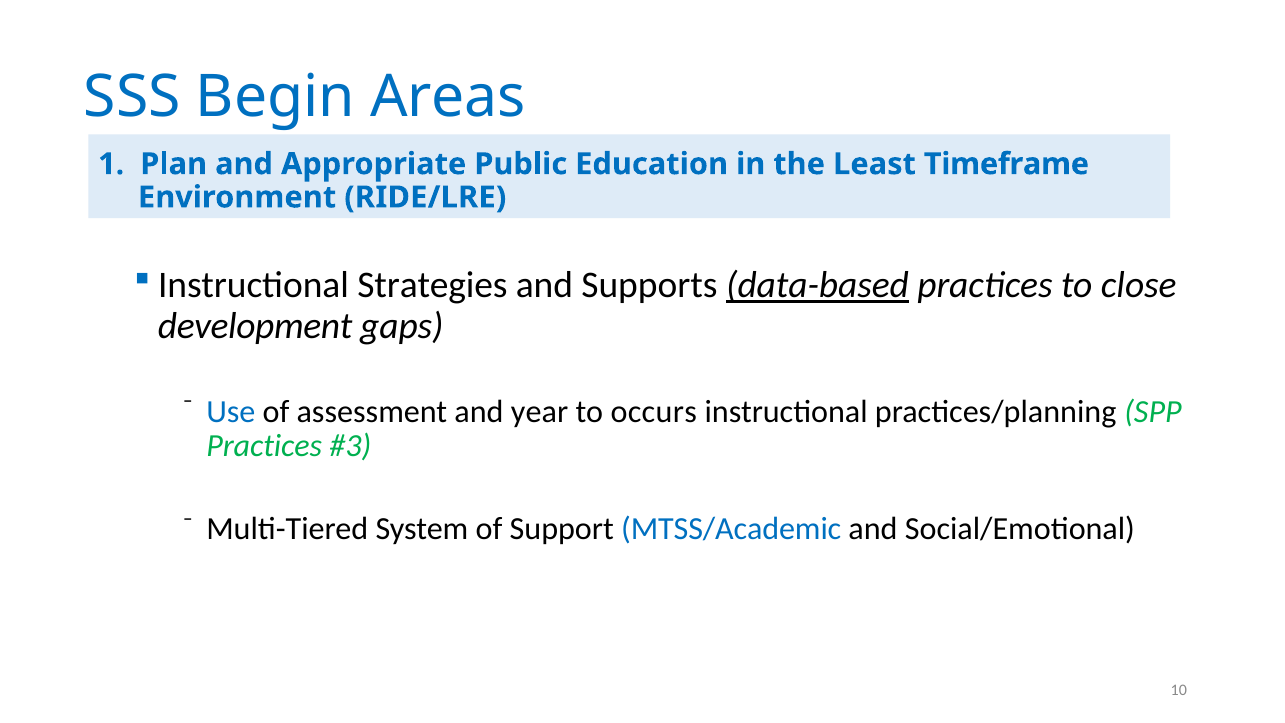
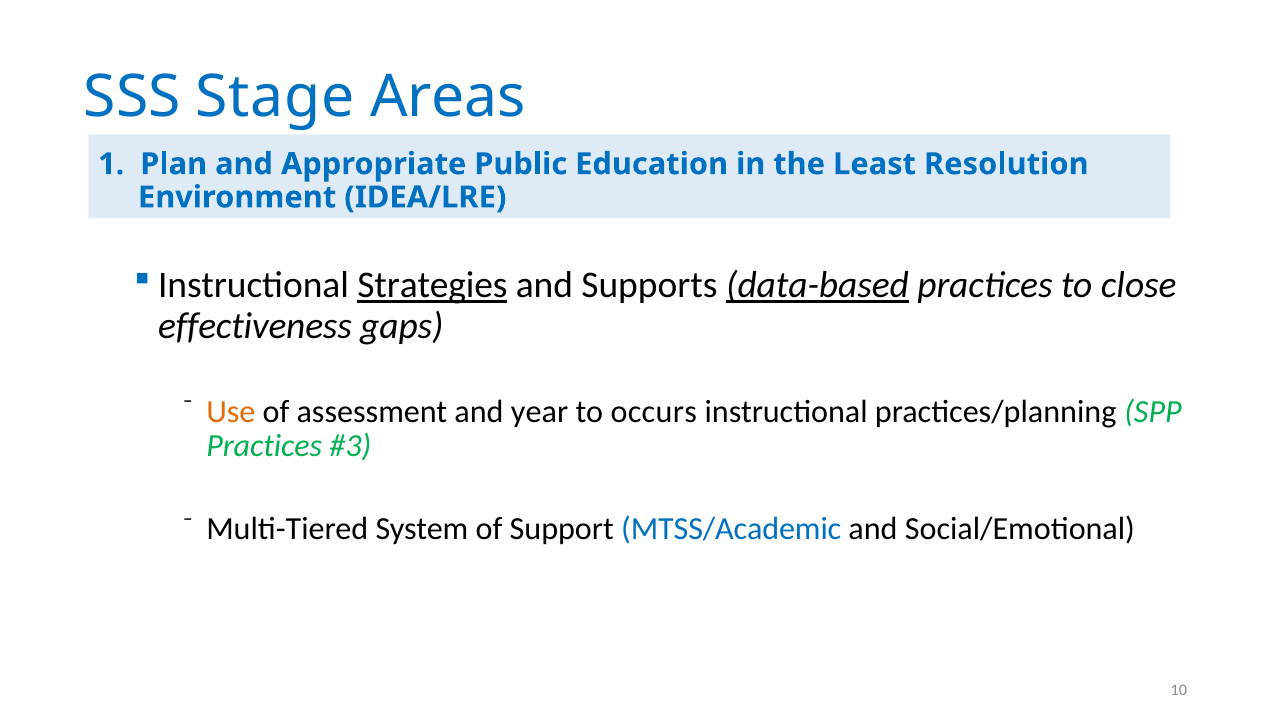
Begin: Begin -> Stage
Timeframe: Timeframe -> Resolution
RIDE/LRE: RIDE/LRE -> IDEA/LRE
Strategies underline: none -> present
development: development -> effectiveness
Use colour: blue -> orange
